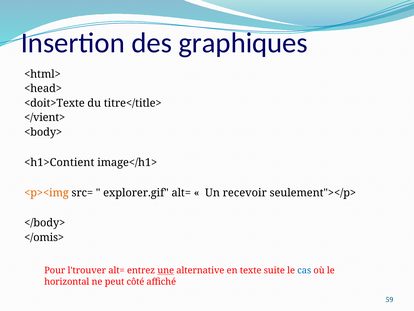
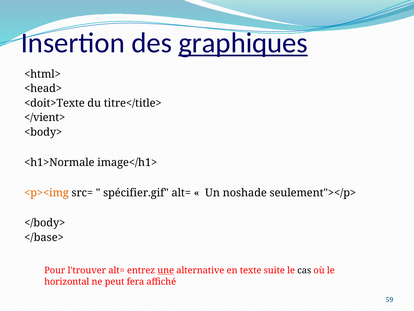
graphiques underline: none -> present
<h1>Contient: <h1>Contient -> <h1>Normale
explorer.gif: explorer.gif -> spécifier.gif
recevoir: recevoir -> noshade
</omis>: </omis> -> </base>
cas colour: blue -> black
côté: côté -> fera
